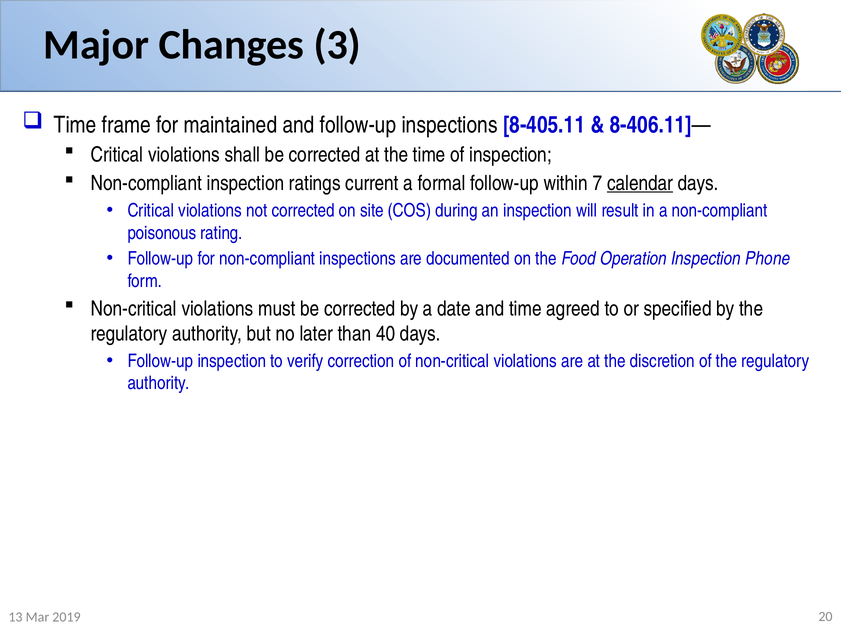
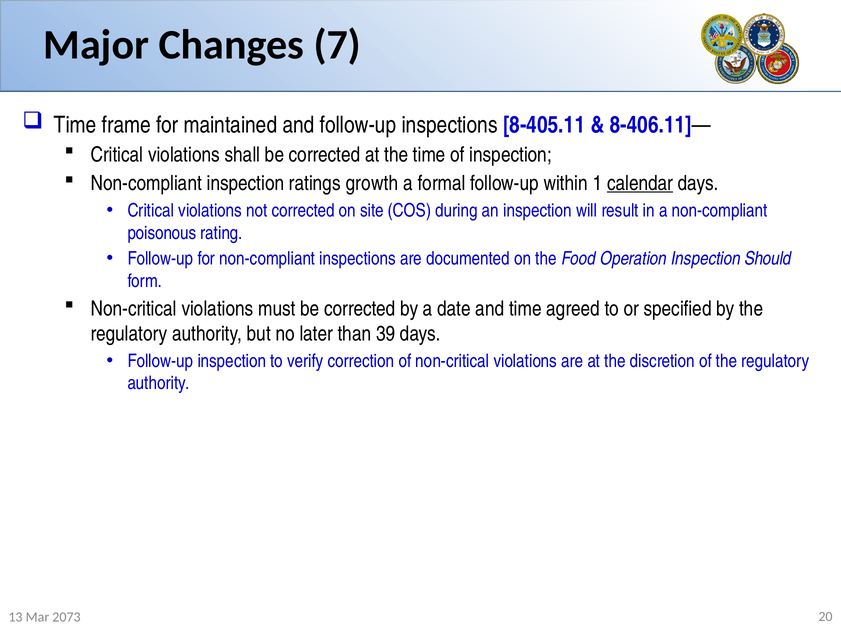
3: 3 -> 7
current: current -> growth
7: 7 -> 1
Phone: Phone -> Should
40: 40 -> 39
2019: 2019 -> 2073
